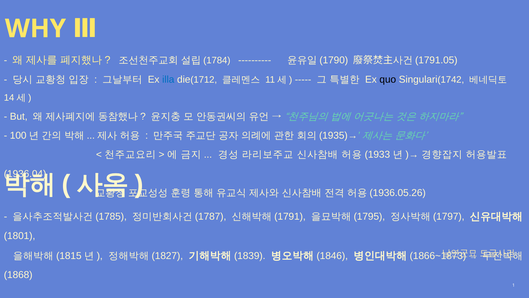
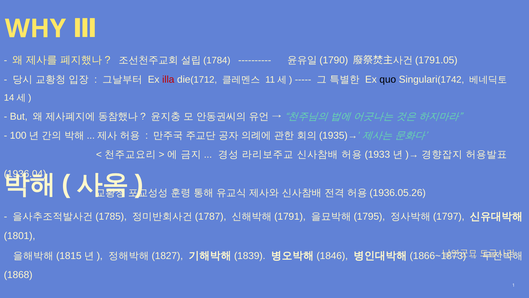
illa colour: blue -> red
